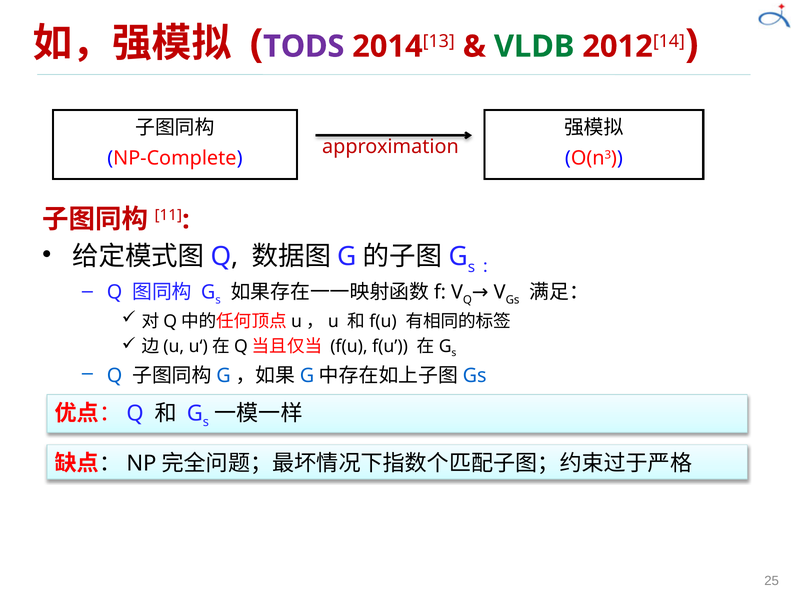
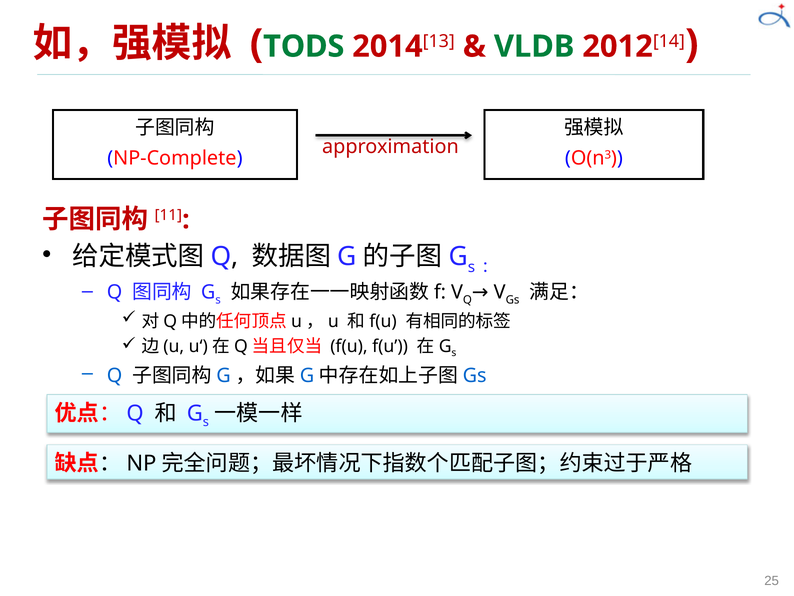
TODS colour: purple -> green
